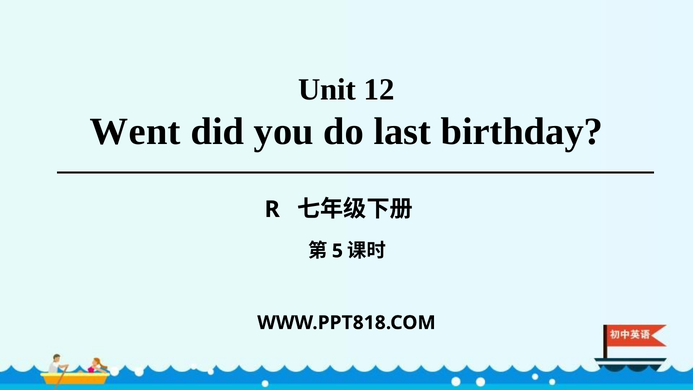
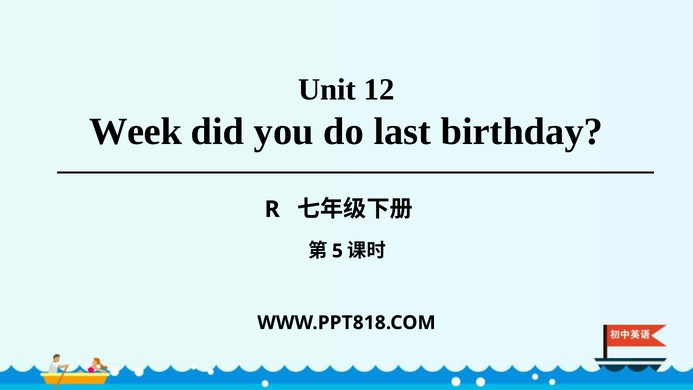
Went: Went -> Week
